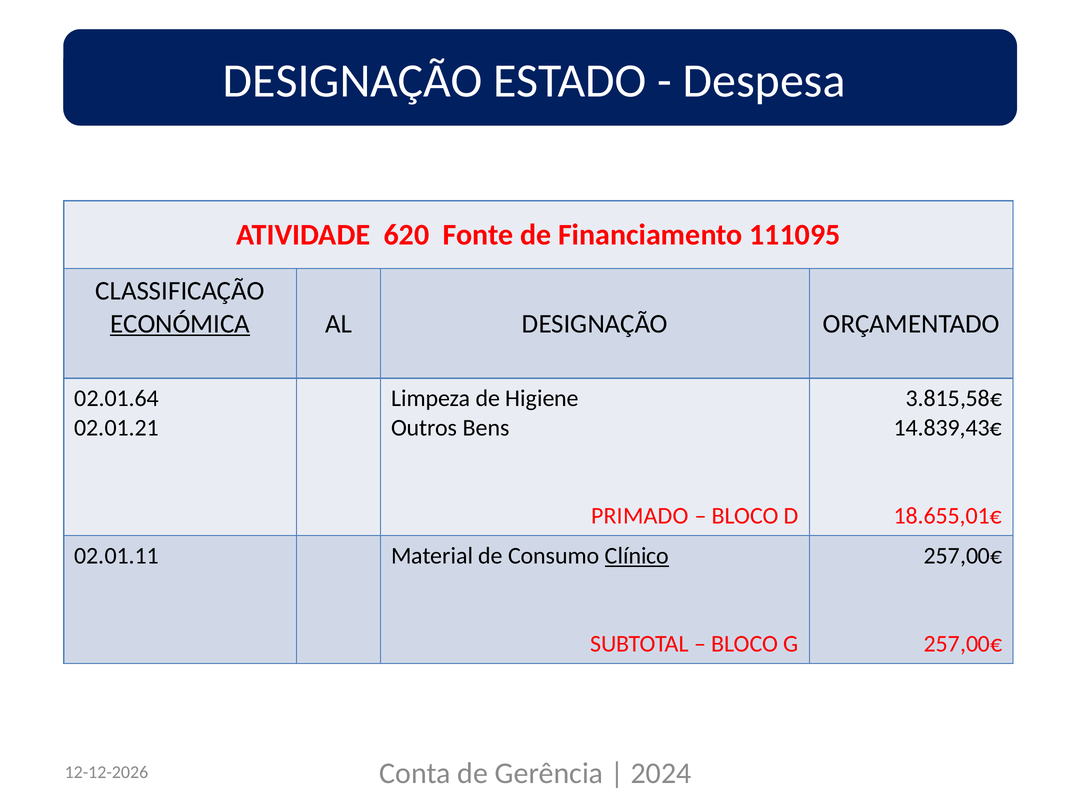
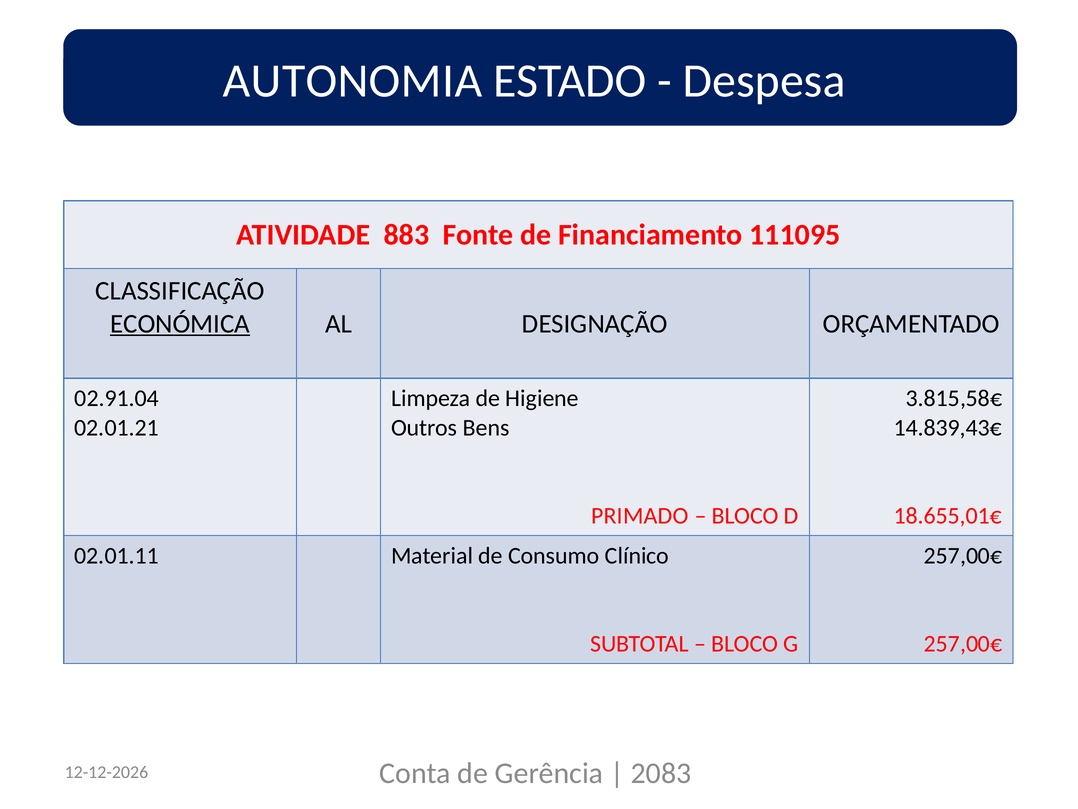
DESIGNAÇÃO at (353, 81): DESIGNAÇÃO -> AUTONOMIA
620: 620 -> 883
02.01.64: 02.01.64 -> 02.91.04
Clínico underline: present -> none
2024: 2024 -> 2083
